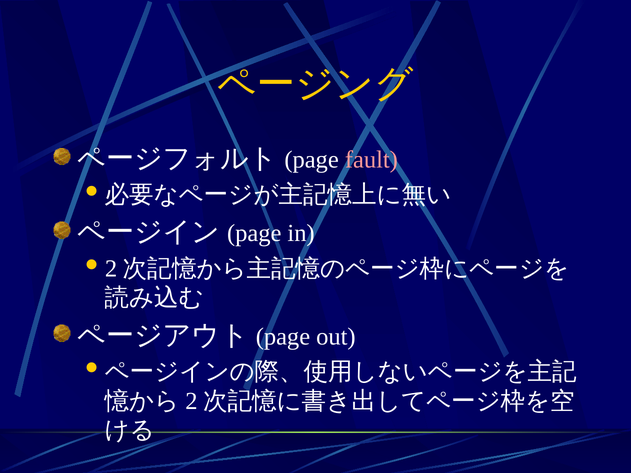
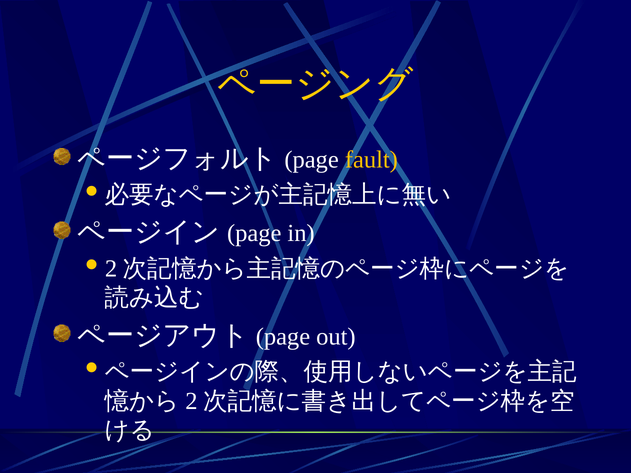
fault colour: pink -> yellow
